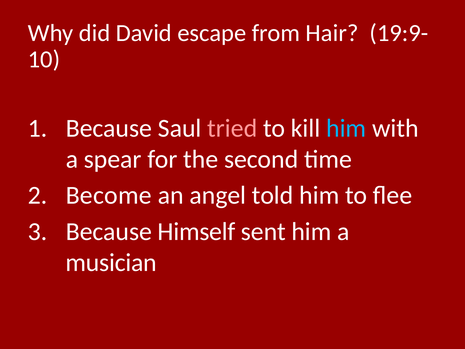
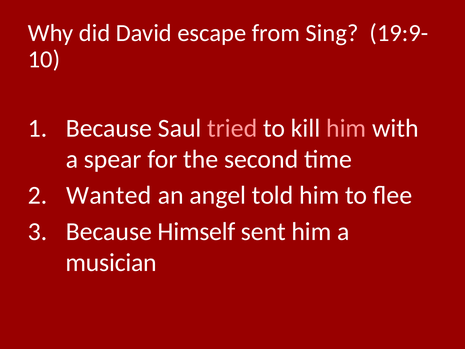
Hair: Hair -> Sing
him at (346, 128) colour: light blue -> pink
Become: Become -> Wanted
